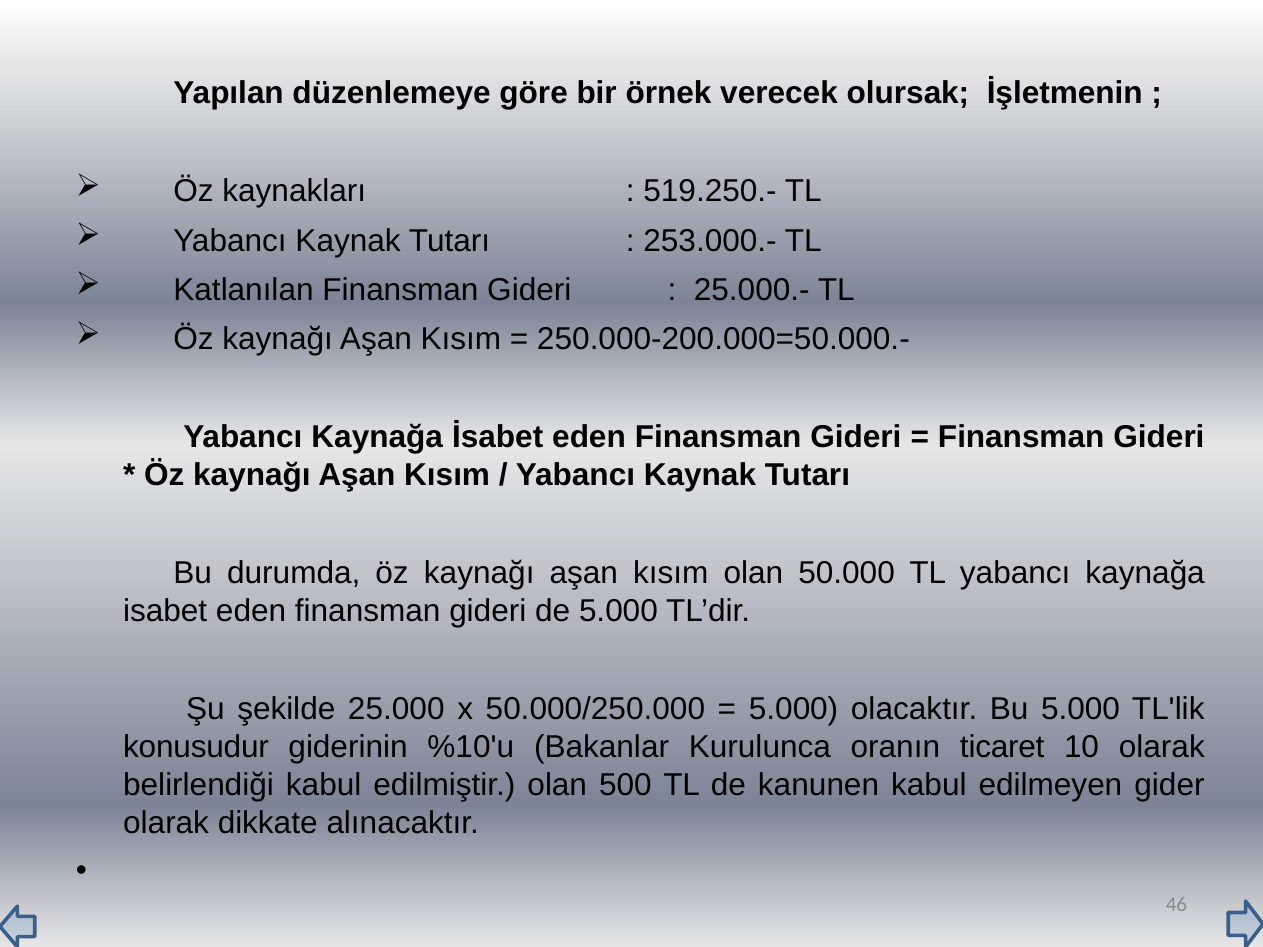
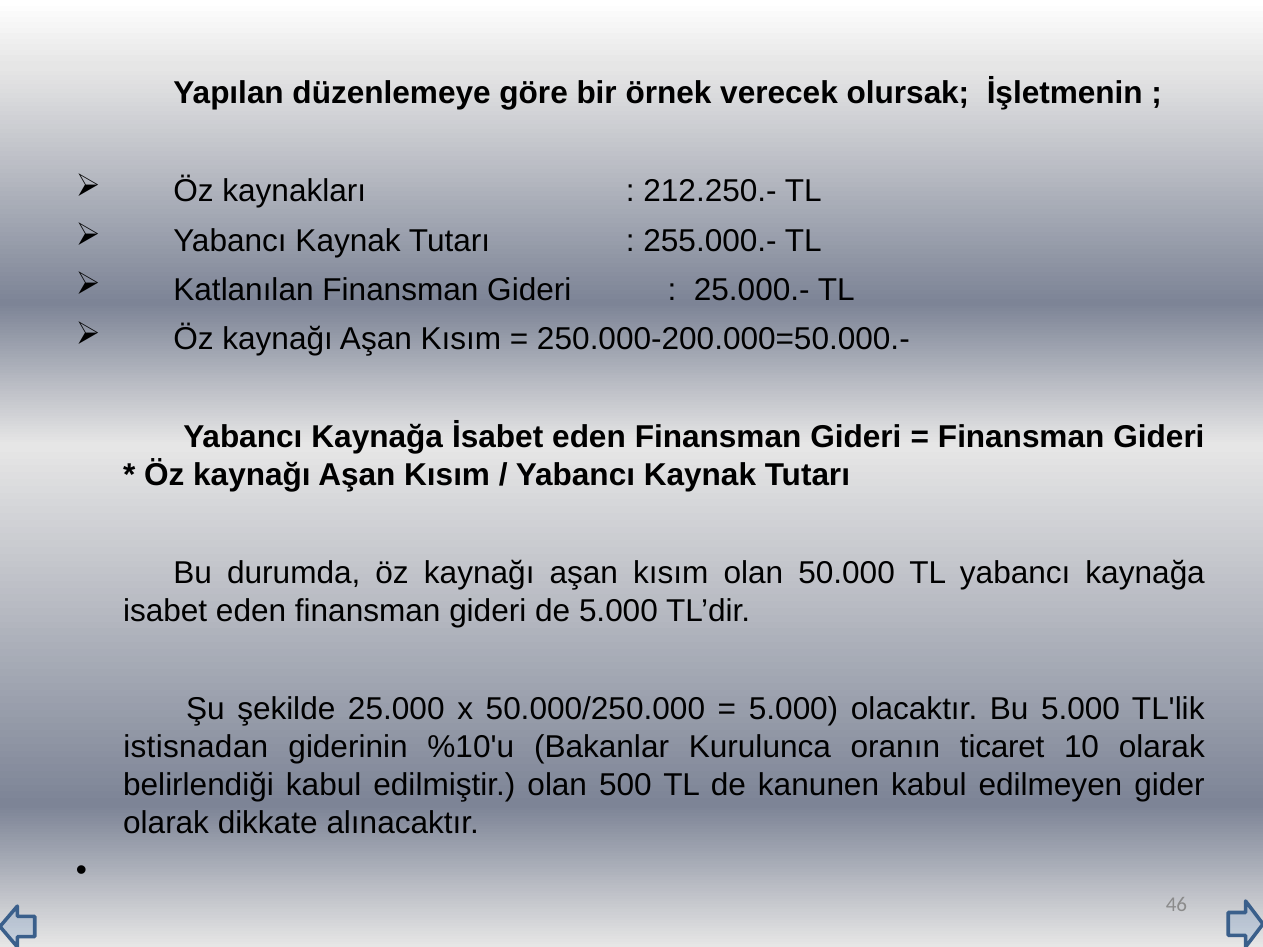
519.250.-: 519.250.- -> 212.250.-
253.000.-: 253.000.- -> 255.000.-
konusudur: konusudur -> istisnadan
